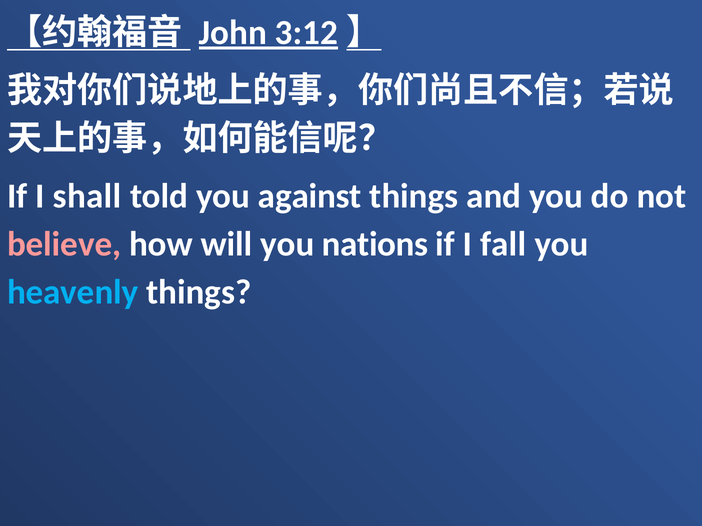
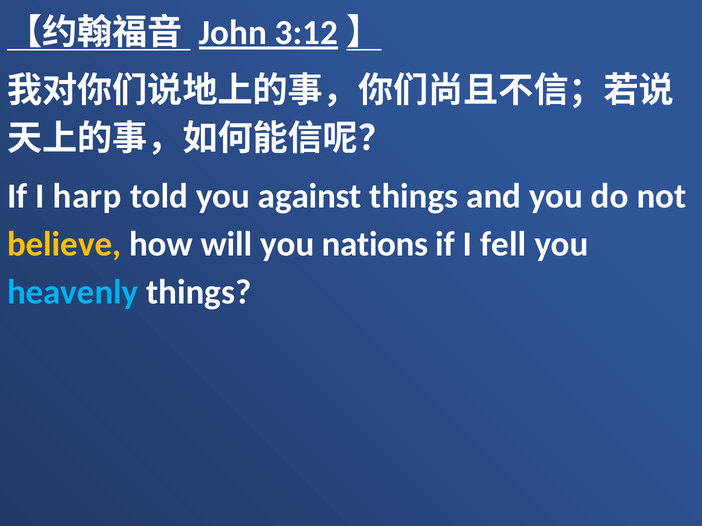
shall: shall -> harp
believe colour: pink -> yellow
fall: fall -> fell
